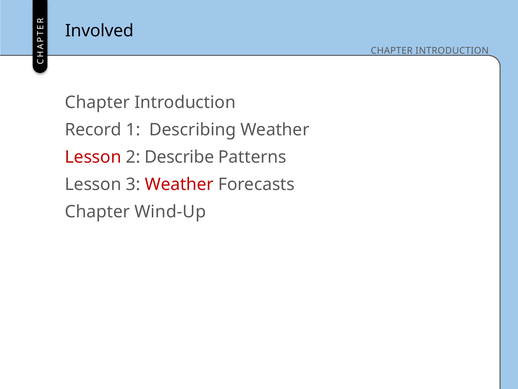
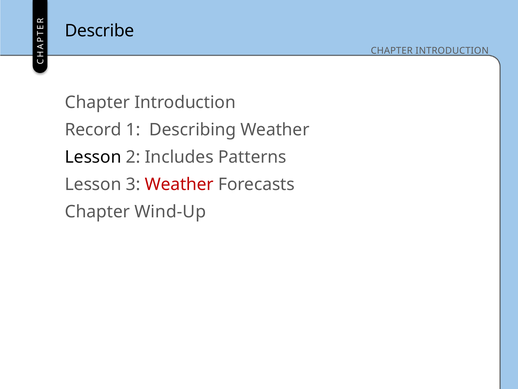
Involved: Involved -> Describe
Lesson at (93, 157) colour: red -> black
Describe: Describe -> Includes
